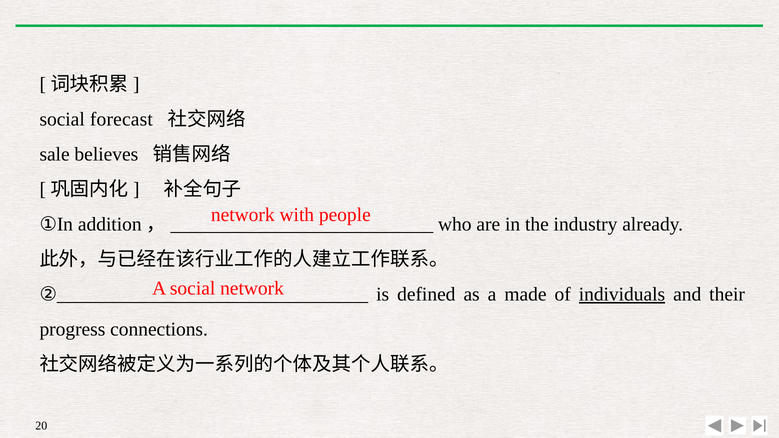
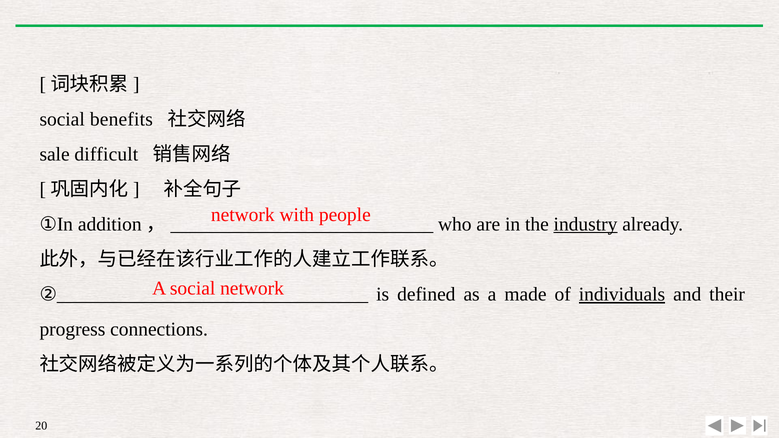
forecast: forecast -> benefits
believes: believes -> difficult
industry underline: none -> present
